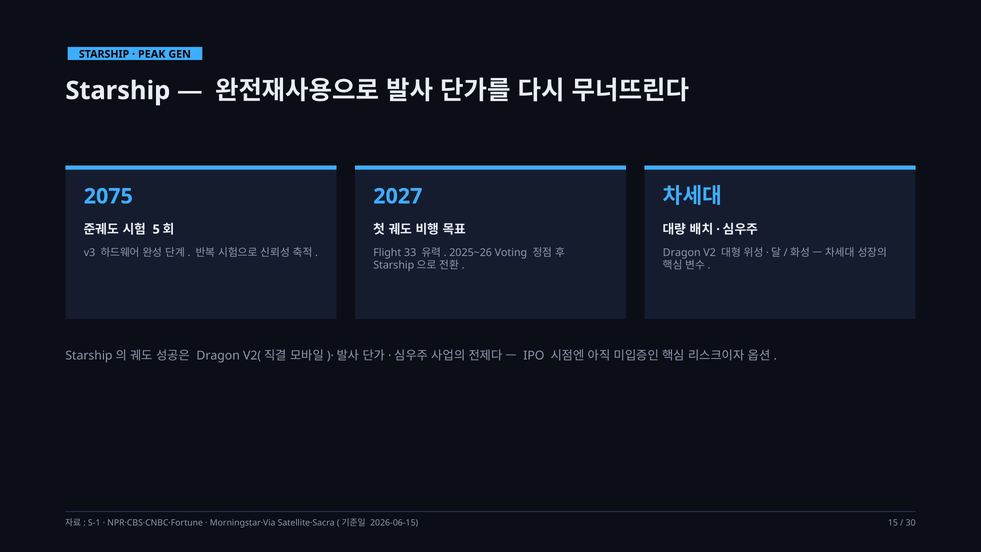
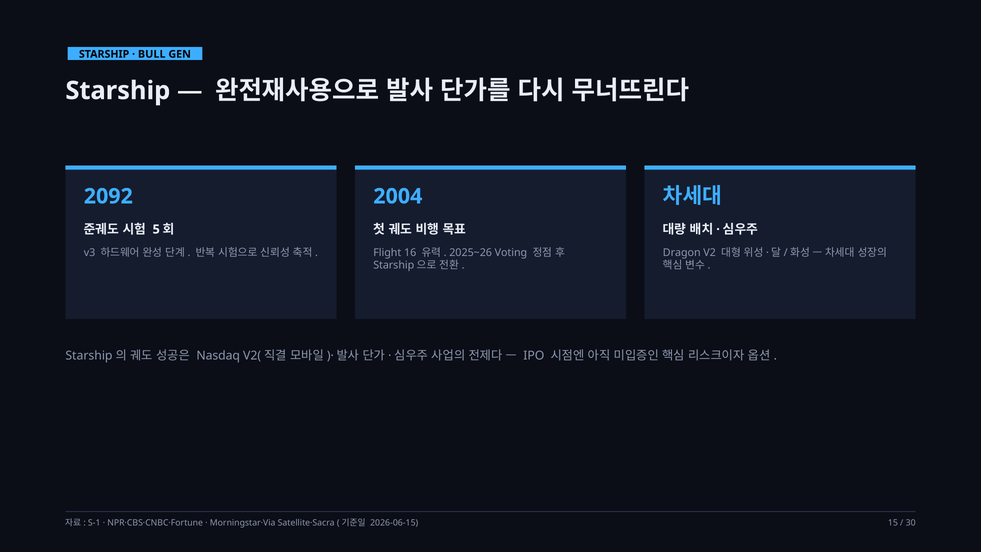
PEAK: PEAK -> BULL
2075: 2075 -> 2092
2027: 2027 -> 2004
33: 33 -> 16
Dragon at (218, 356): Dragon -> Nasdaq
